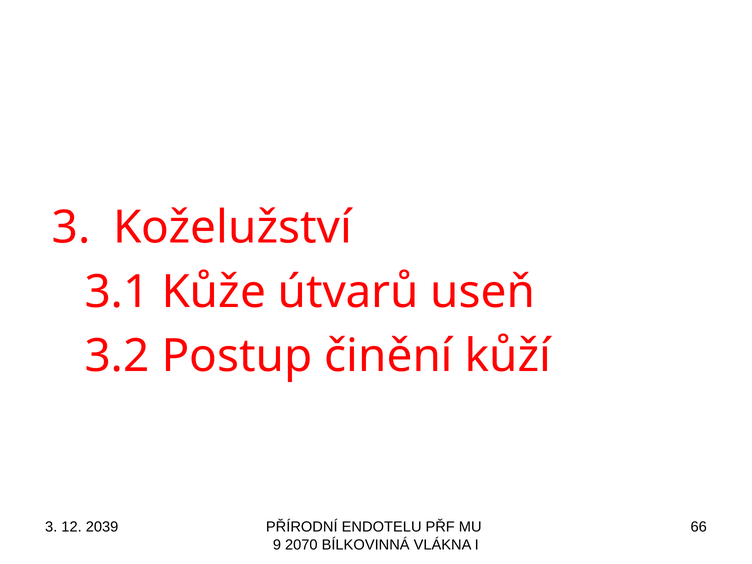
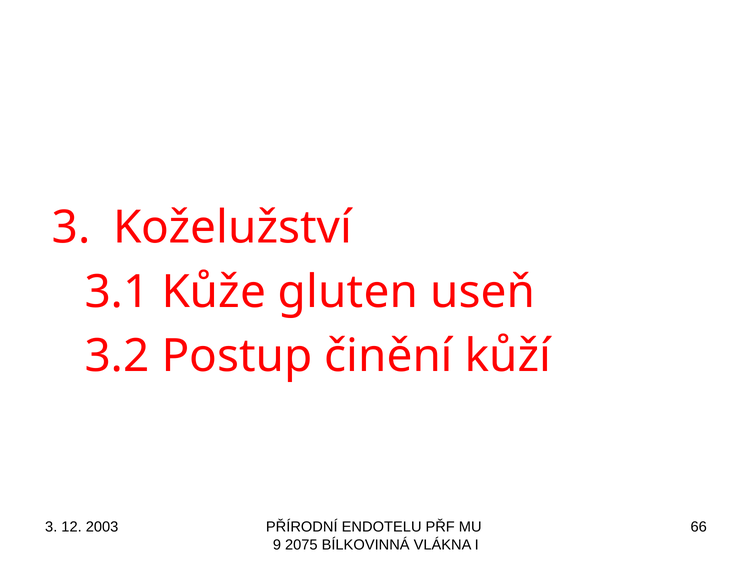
útvarů: útvarů -> gluten
2039: 2039 -> 2003
2070: 2070 -> 2075
